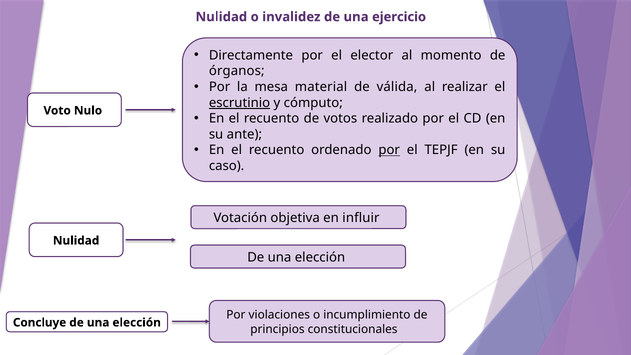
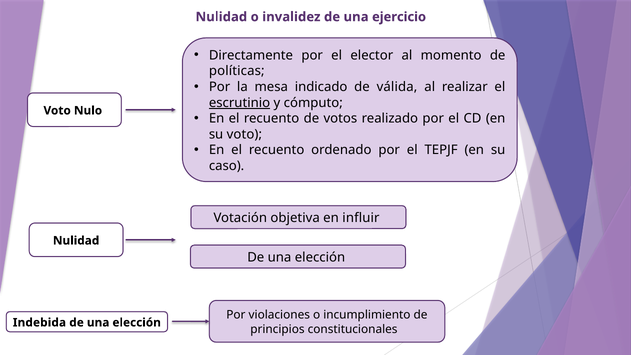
órganos: órganos -> políticas
material: material -> indicado
su ante: ante -> voto
por at (389, 150) underline: present -> none
Concluye: Concluye -> Indebida
